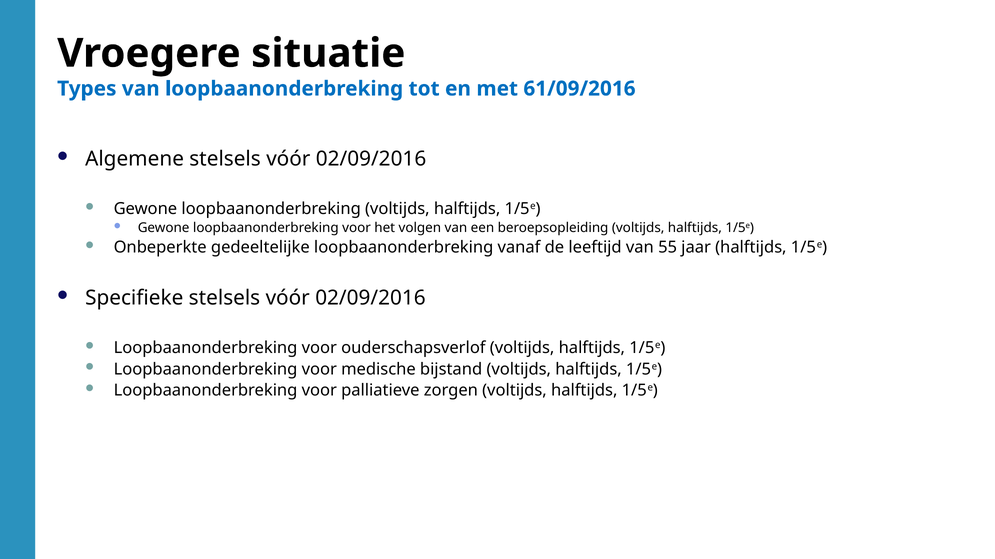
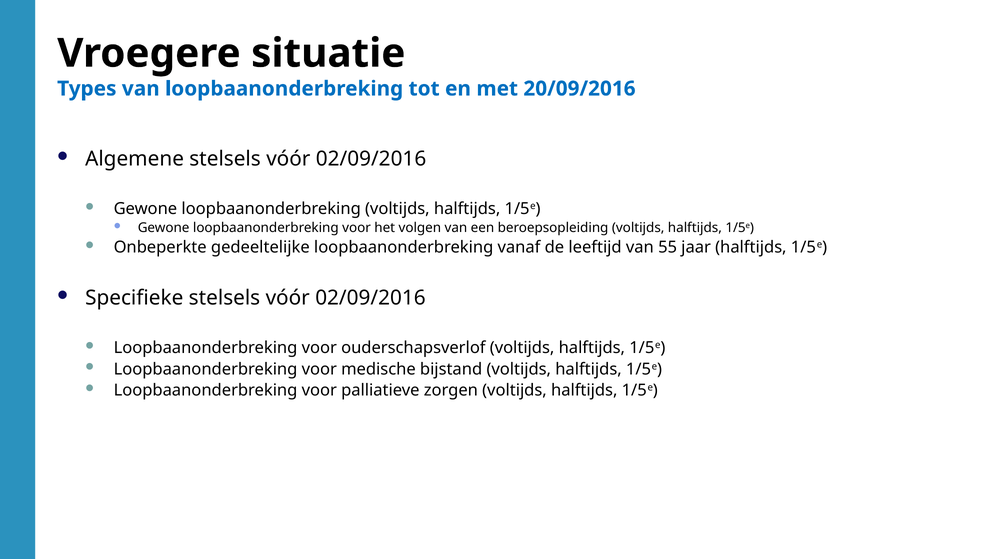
61/09/2016: 61/09/2016 -> 20/09/2016
